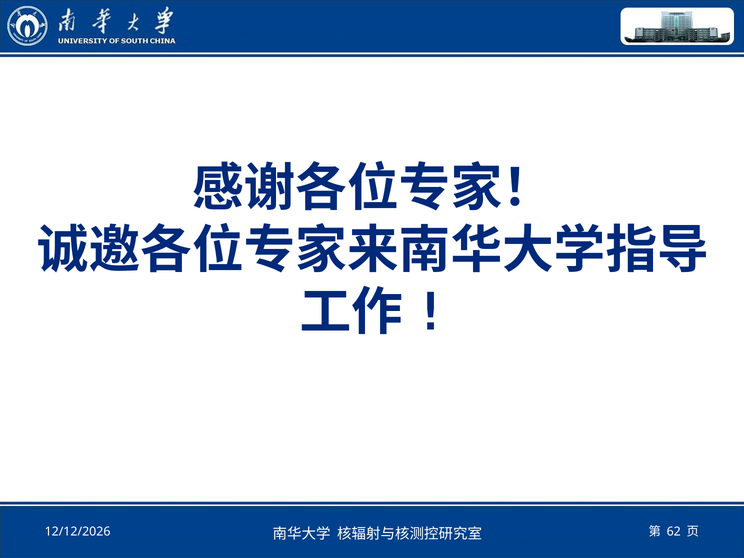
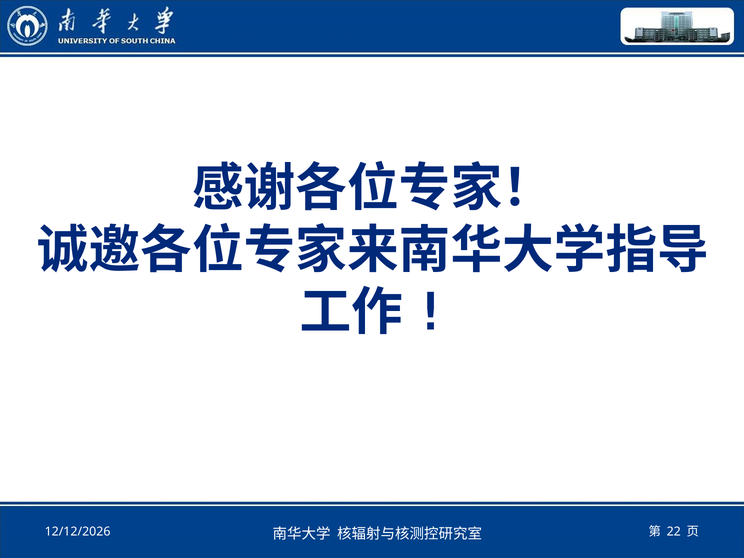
62: 62 -> 22
